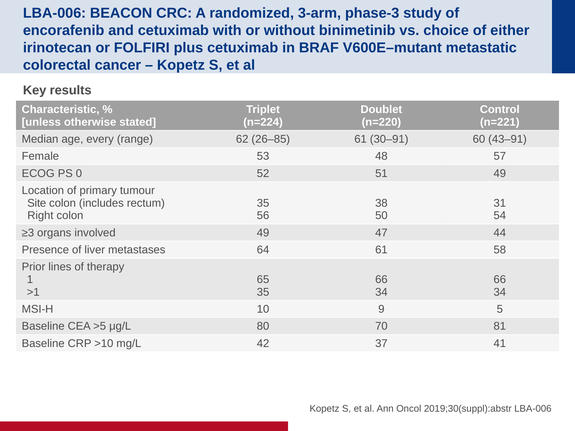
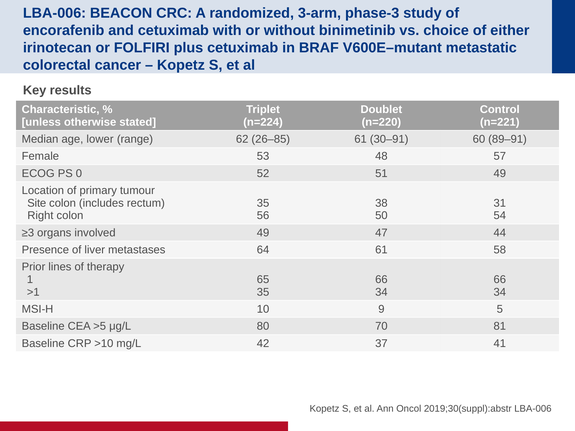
every: every -> lower
43–91: 43–91 -> 89–91
